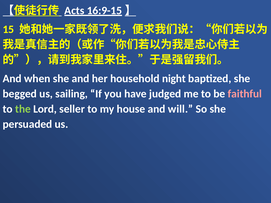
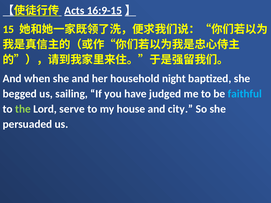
faithful colour: pink -> light blue
seller: seller -> serve
will: will -> city
